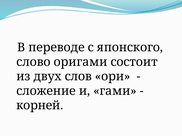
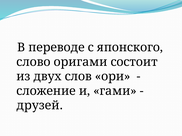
корней: корней -> друзей
